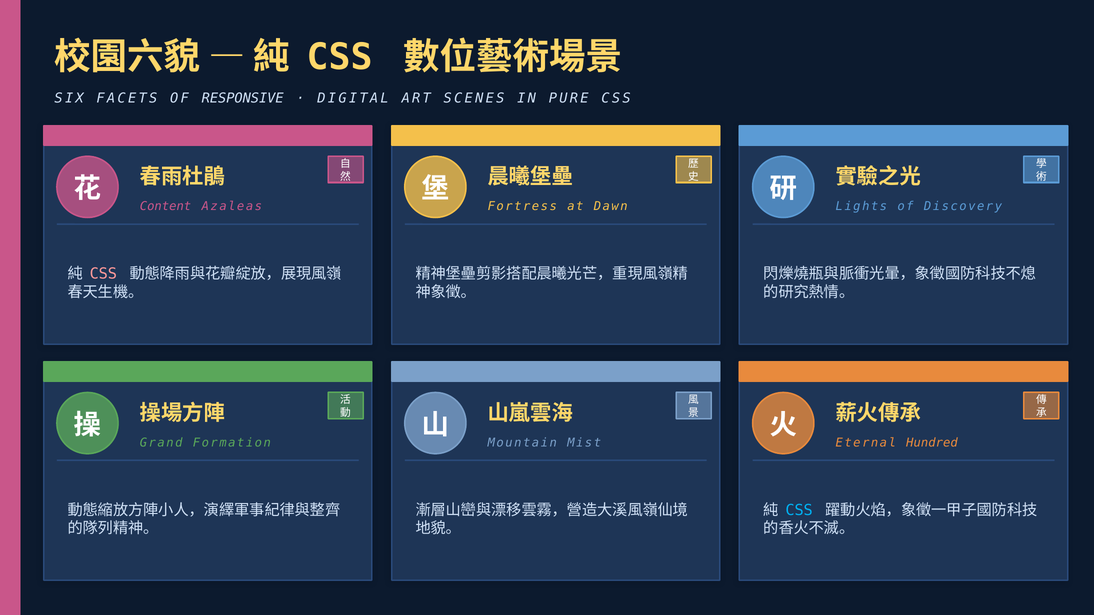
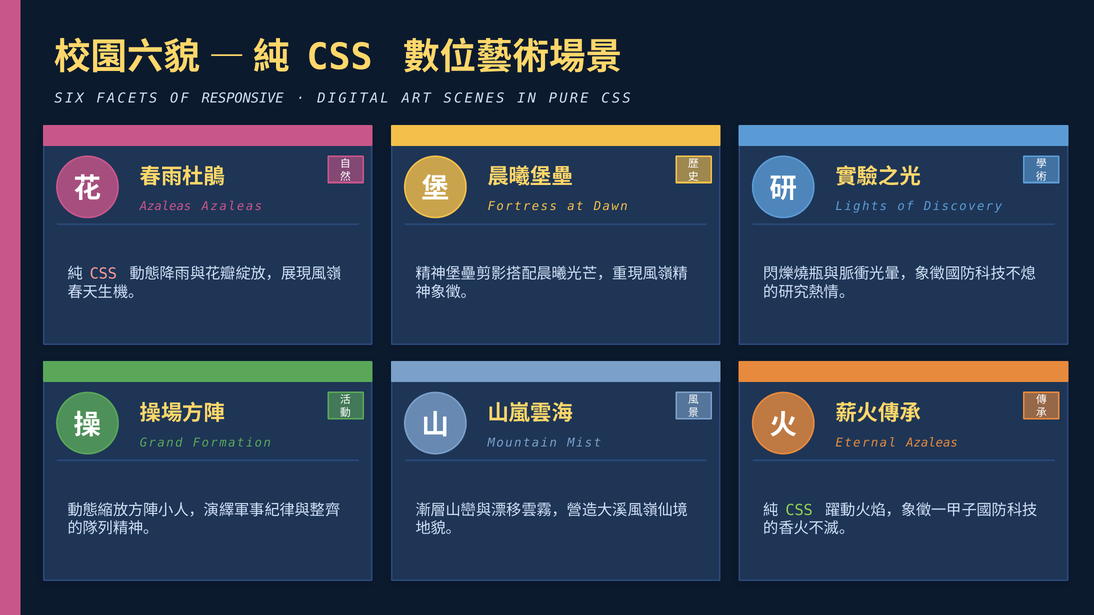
Content at (165, 207): Content -> Azaleas
Eternal Hundred: Hundred -> Azaleas
CSS at (799, 510) colour: light blue -> light green
